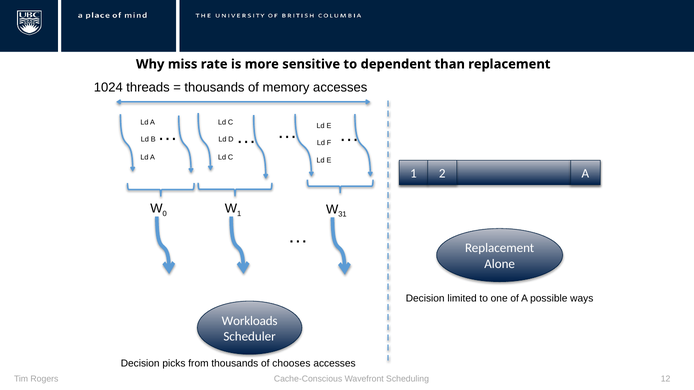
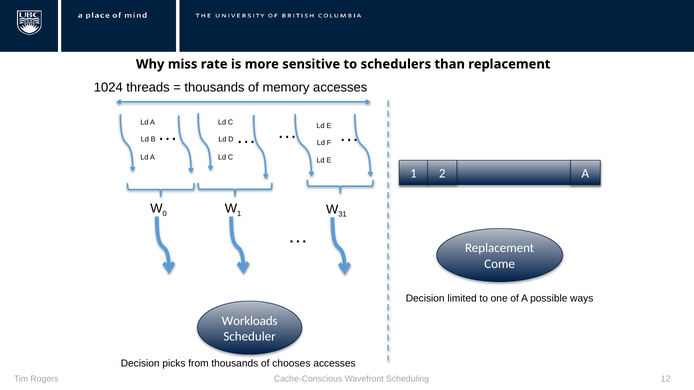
dependent: dependent -> schedulers
Alone: Alone -> Come
